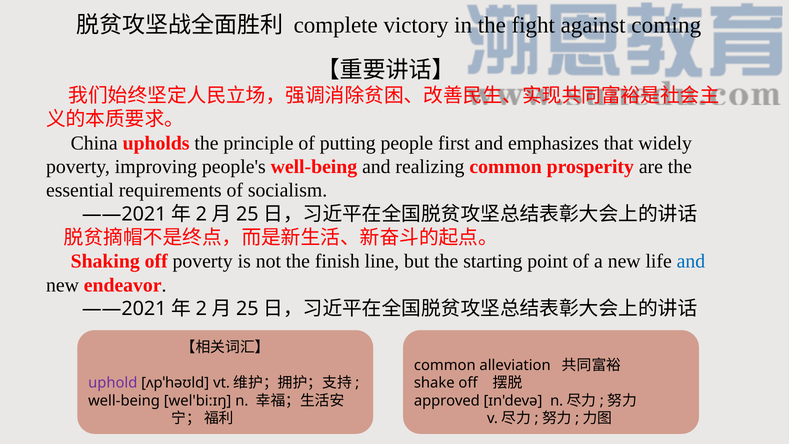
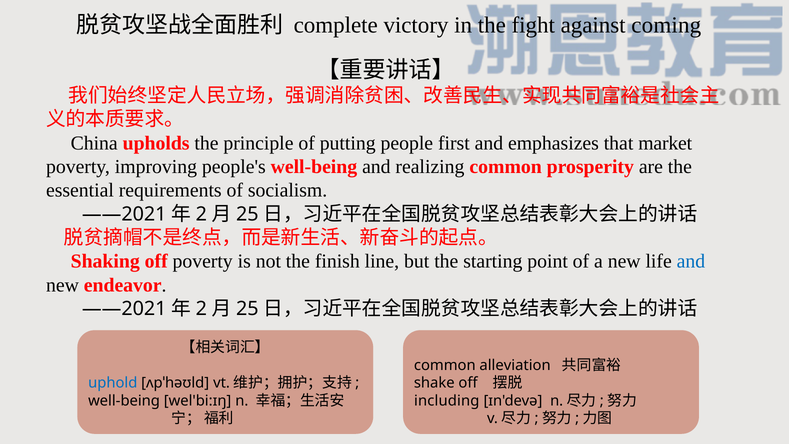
widely: widely -> market
uphold colour: purple -> blue
approved: approved -> including
